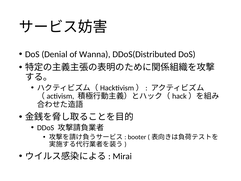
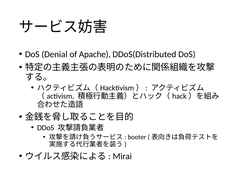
Wanna: Wanna -> Apache
